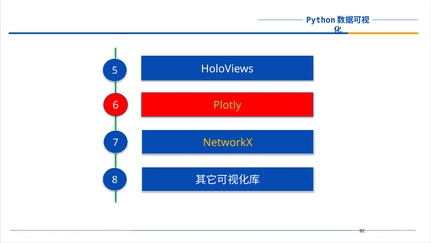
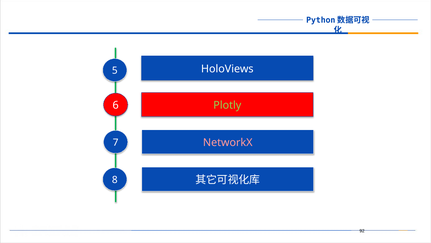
NetworkX colour: yellow -> pink
